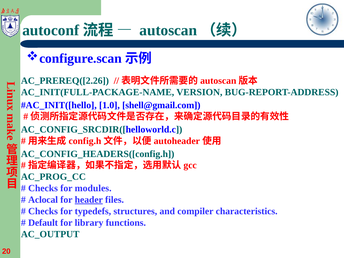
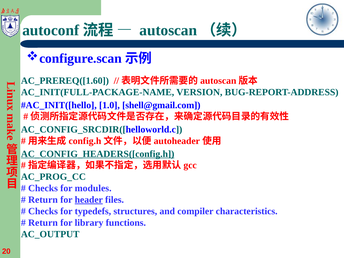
AC_PREREQ([2.26: AC_PREREQ([2.26 -> AC_PREREQ([1.60
AC_CONFIG_HEADERS([config.h underline: none -> present
Aclocal at (43, 200): Aclocal -> Return
Default at (43, 223): Default -> Return
